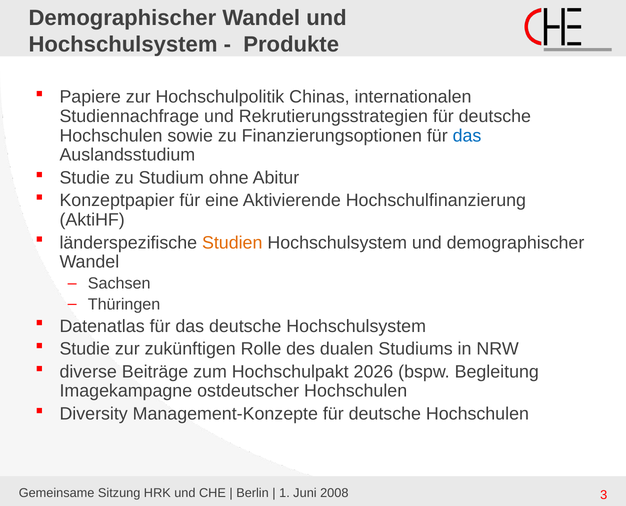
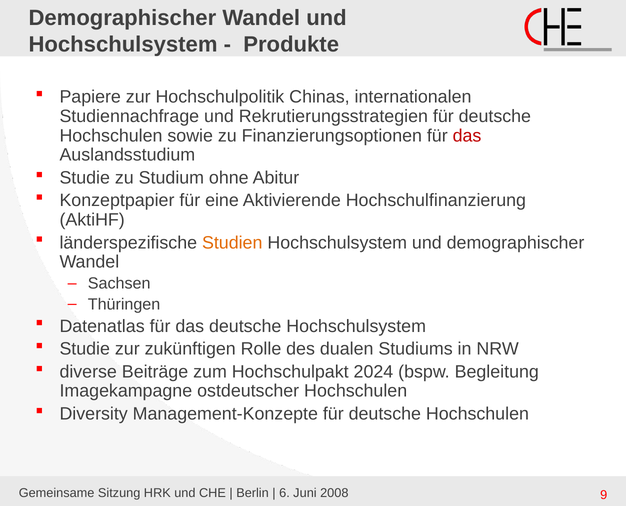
das at (467, 136) colour: blue -> red
2026: 2026 -> 2024
1: 1 -> 6
3: 3 -> 9
